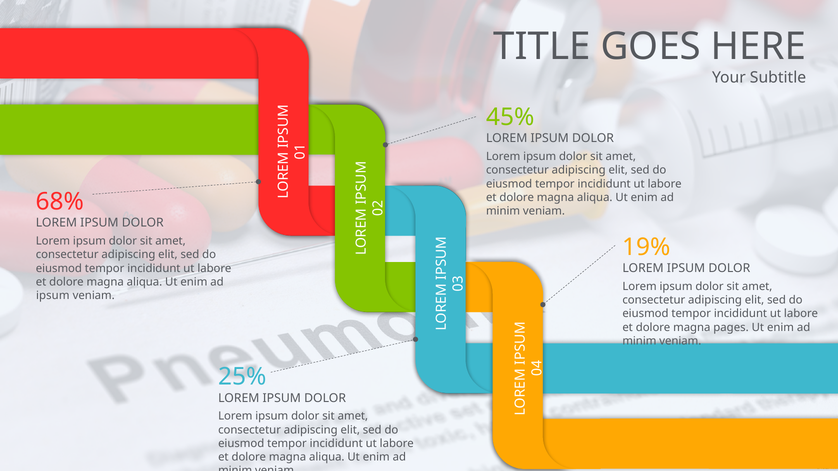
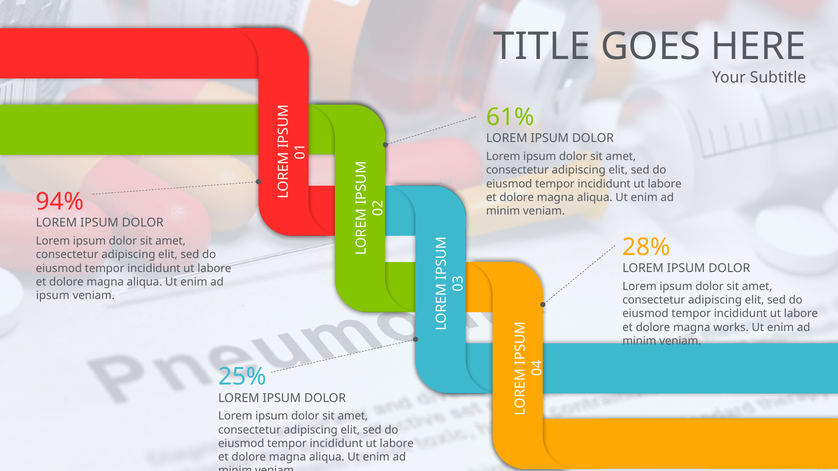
45%: 45% -> 61%
68%: 68% -> 94%
19%: 19% -> 28%
pages: pages -> works
